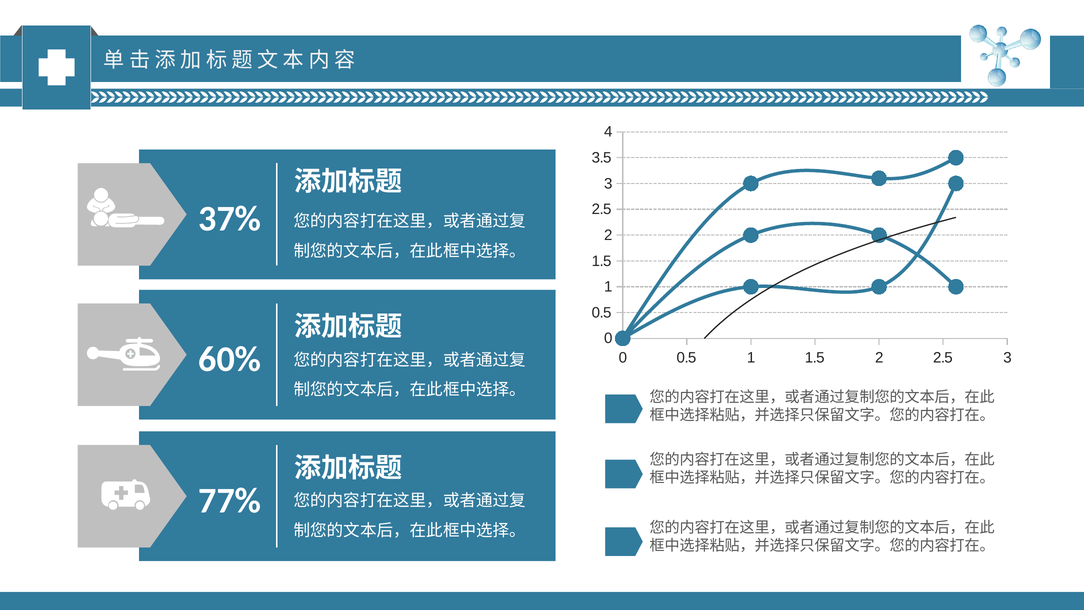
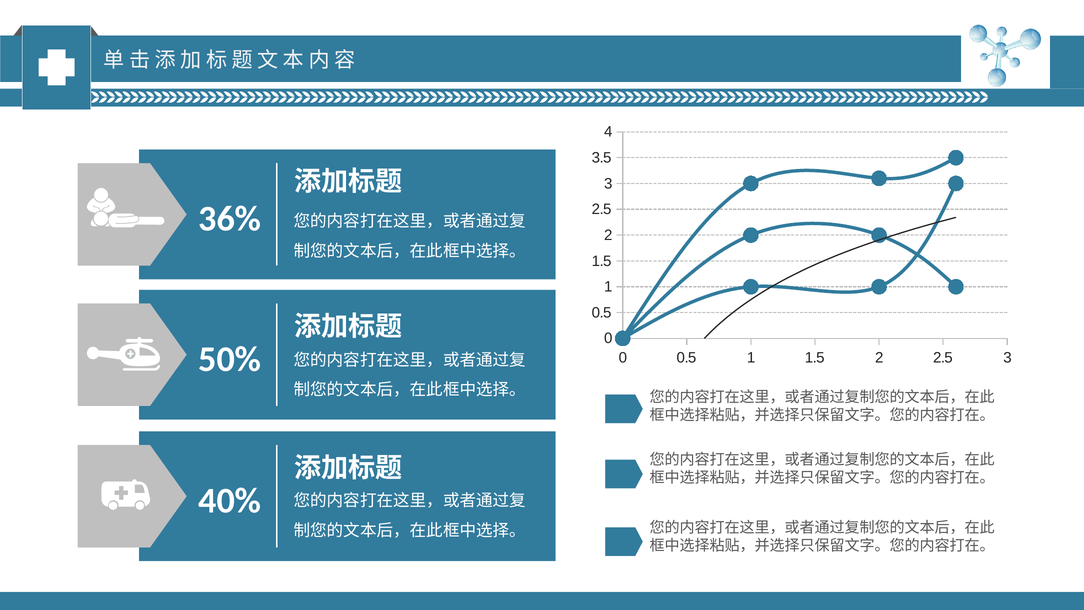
37%: 37% -> 36%
60%: 60% -> 50%
77%: 77% -> 40%
